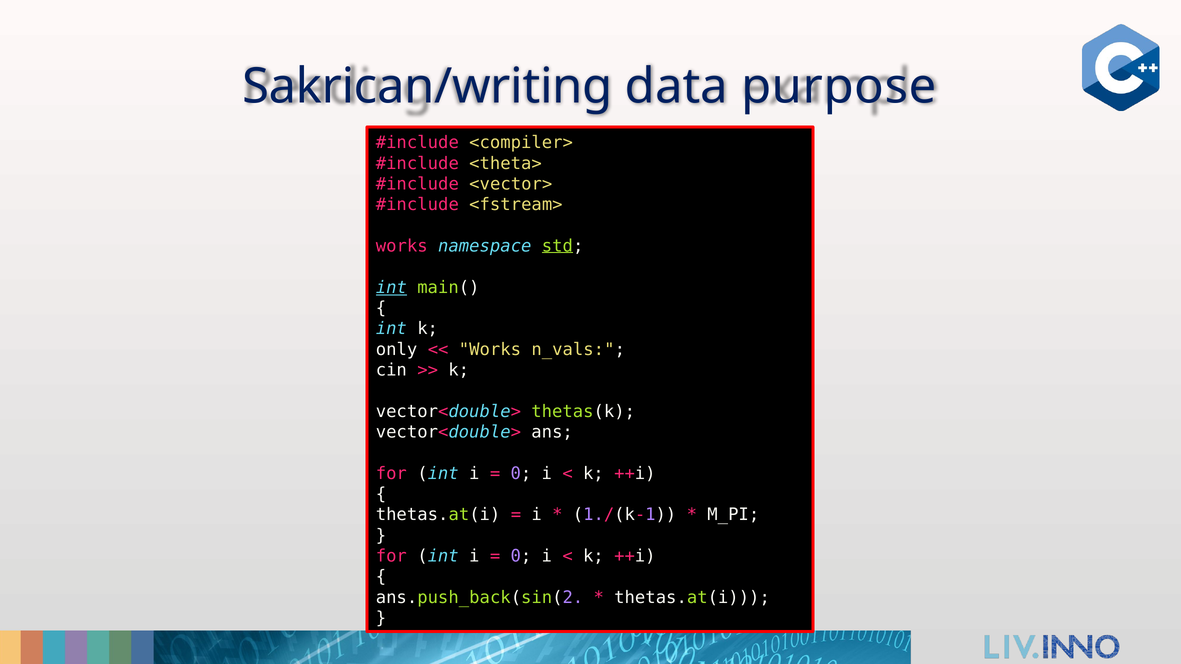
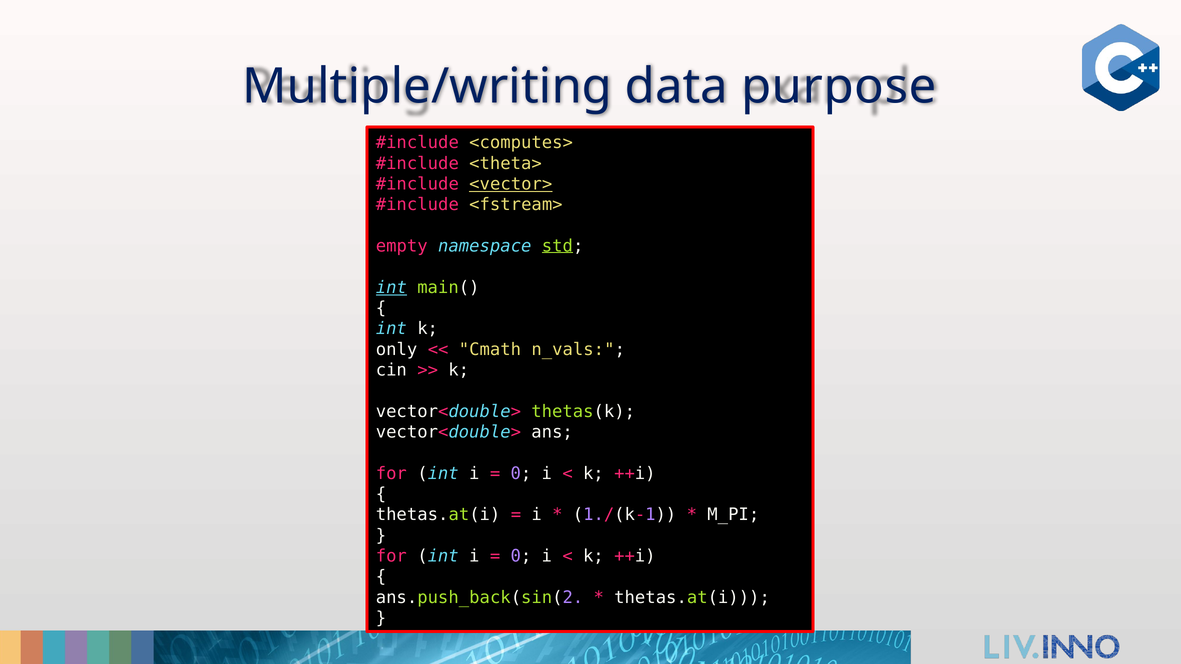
Sakrican/writing: Sakrican/writing -> Multiple/writing
<compiler>: <compiler> -> <computes>
<vector> underline: none -> present
works at (402, 246): works -> empty
Works at (490, 350): Works -> Cmath
